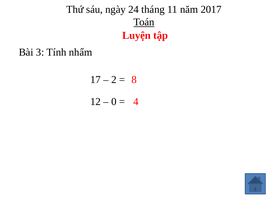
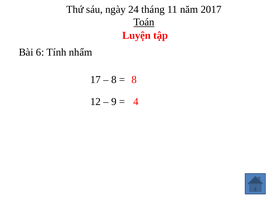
3: 3 -> 6
2 at (114, 79): 2 -> 8
0: 0 -> 9
